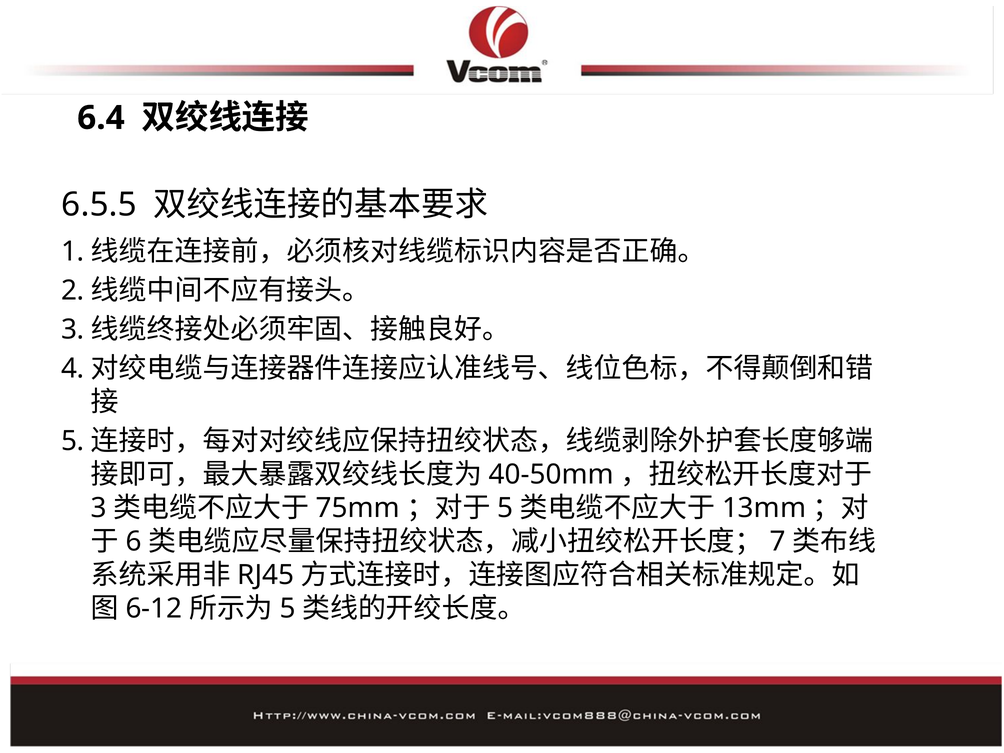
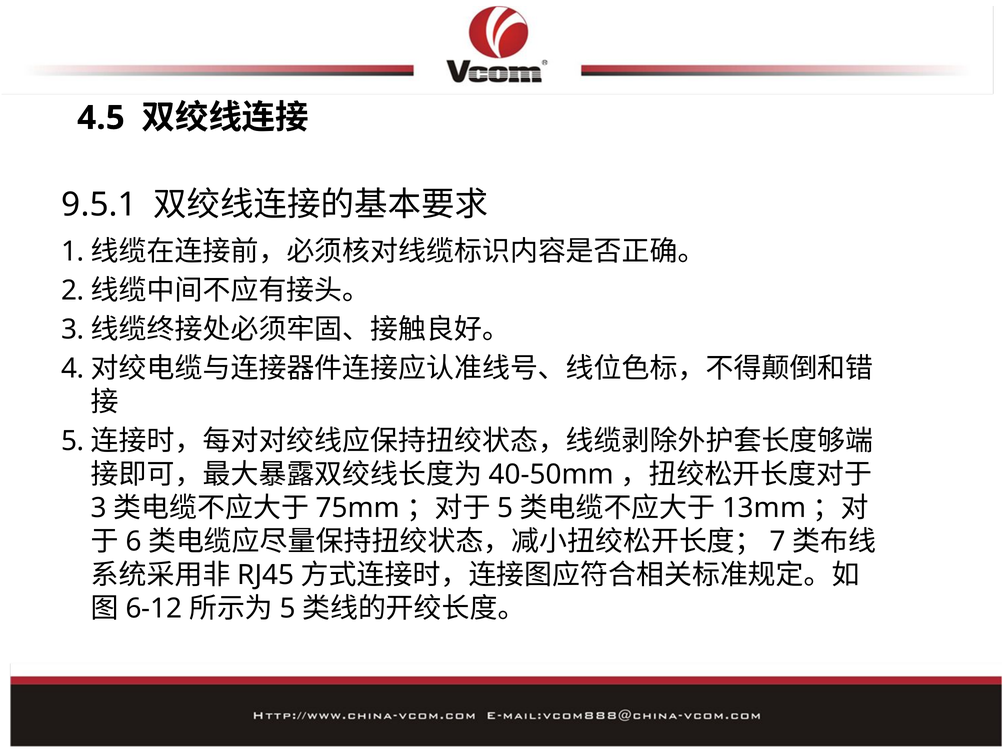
6.4: 6.4 -> 4.5
6.5.5: 6.5.5 -> 9.5.1
